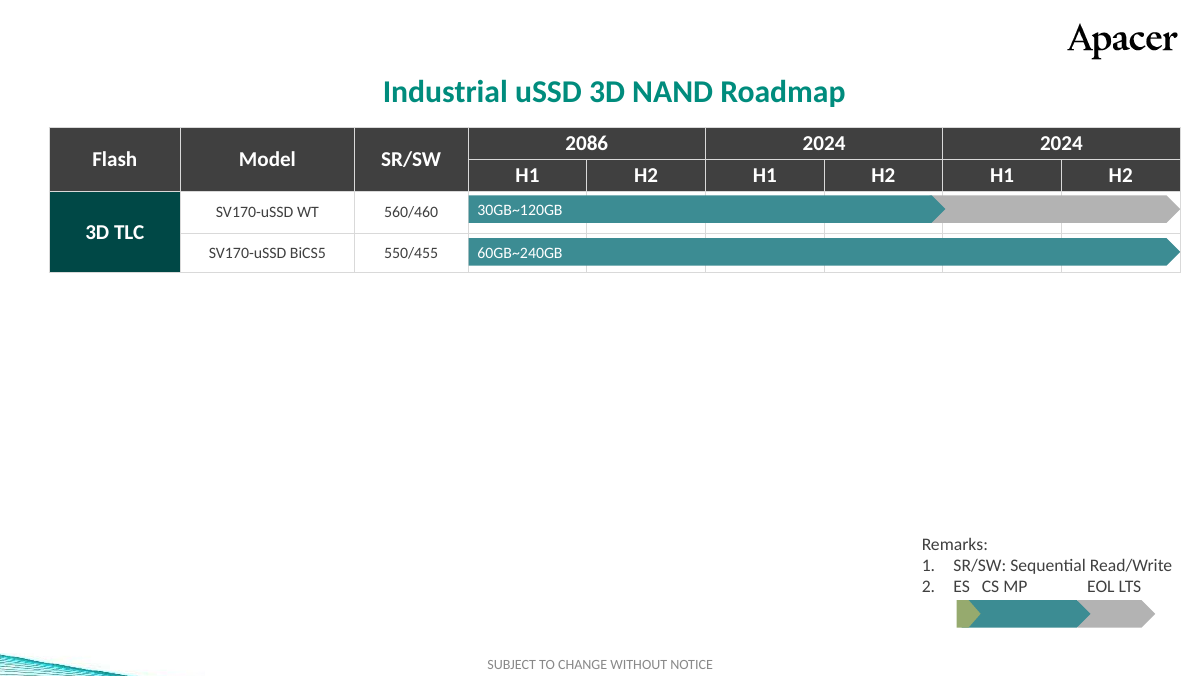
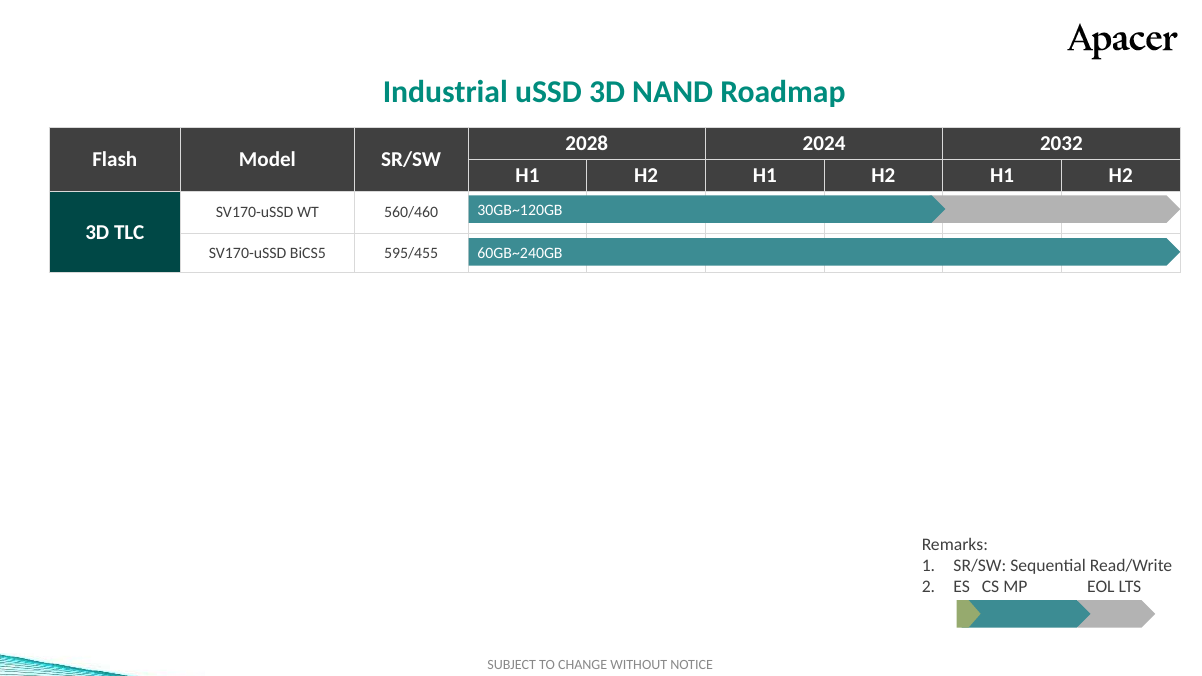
2086: 2086 -> 2028
2024 2024: 2024 -> 2032
550/455: 550/455 -> 595/455
